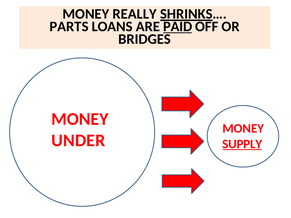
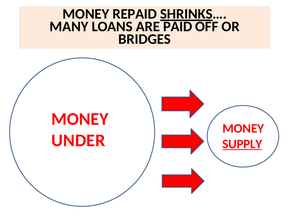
REALLY: REALLY -> REPAID
PARTS: PARTS -> MANY
PAID underline: present -> none
